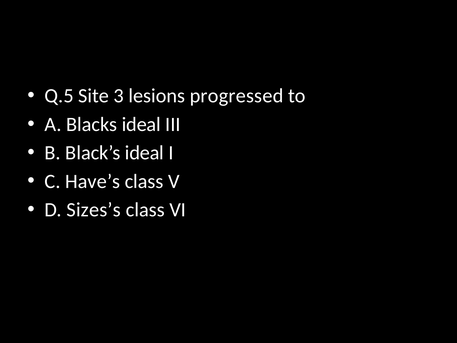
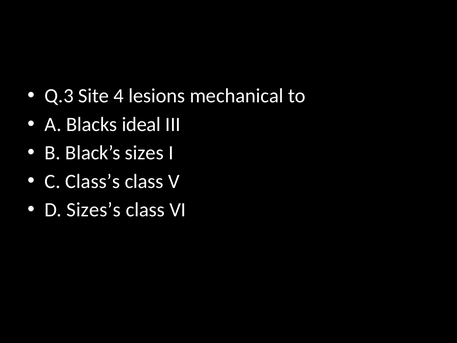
Q.5: Q.5 -> Q.3
3: 3 -> 4
progressed: progressed -> mechanical
Black’s ideal: ideal -> sizes
Have’s: Have’s -> Class’s
